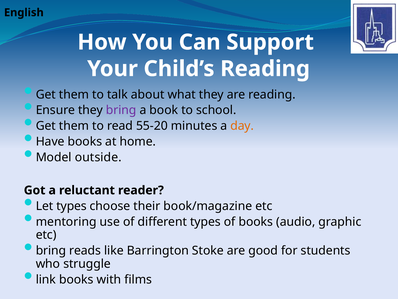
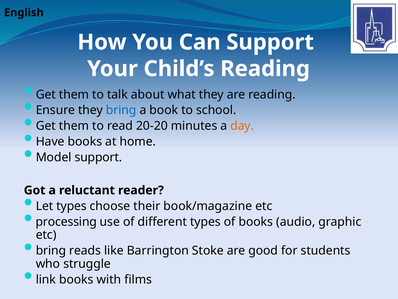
bring at (121, 110) colour: purple -> blue
55-20: 55-20 -> 20-20
Model outside: outside -> support
mentoring: mentoring -> processing
